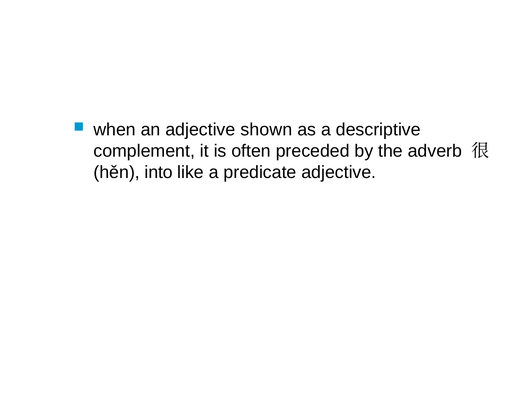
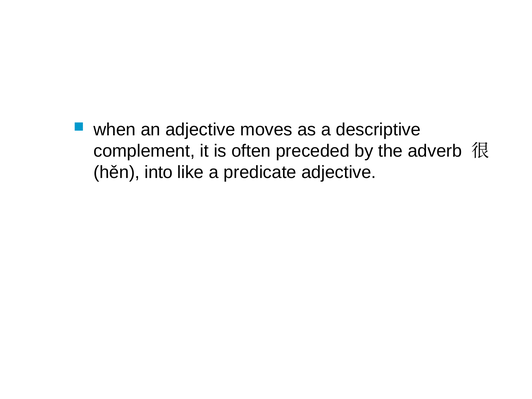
shown: shown -> moves
